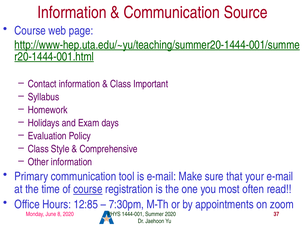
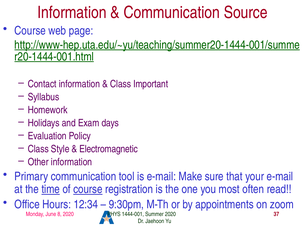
Comprehensive: Comprehensive -> Electromagnetic
time underline: none -> present
12:85: 12:85 -> 12:34
7:30pm: 7:30pm -> 9:30pm
